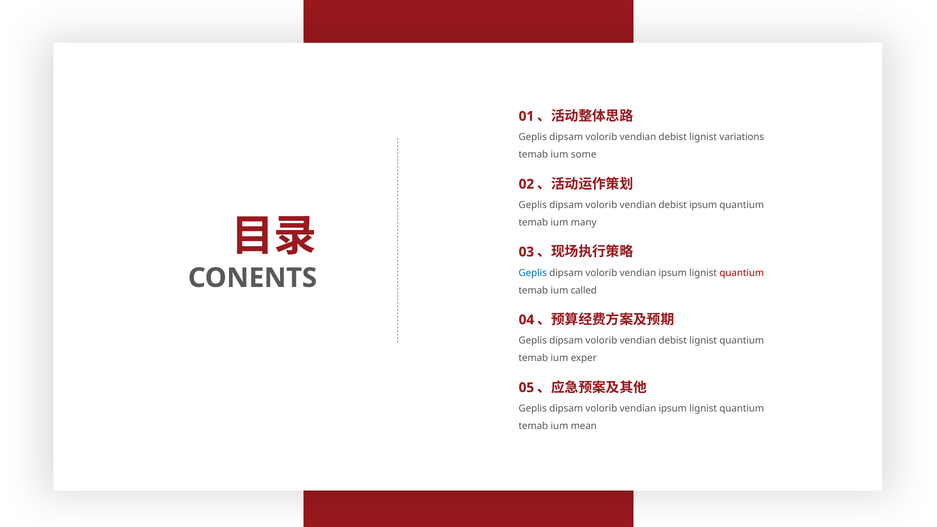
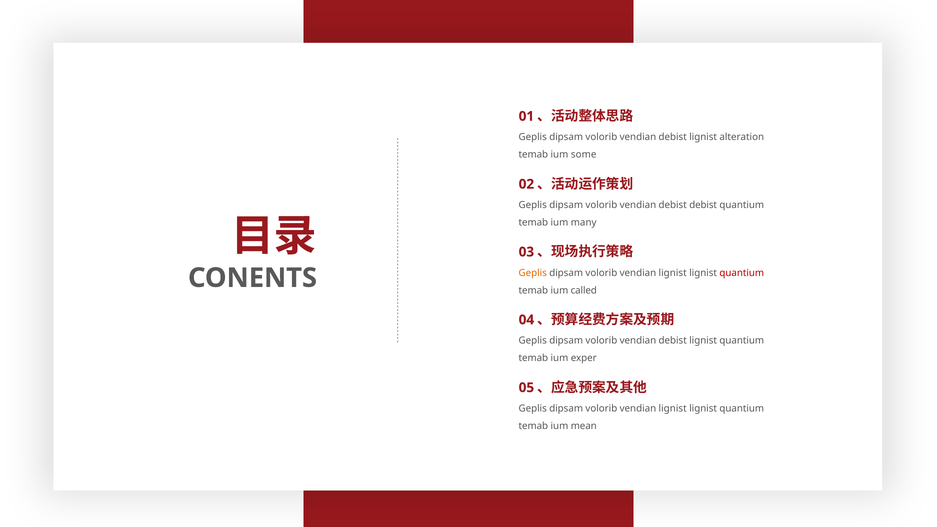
variations: variations -> alteration
debist ipsum: ipsum -> debist
Geplis at (533, 273) colour: blue -> orange
ipsum at (673, 273): ipsum -> lignist
ipsum at (673, 409): ipsum -> lignist
